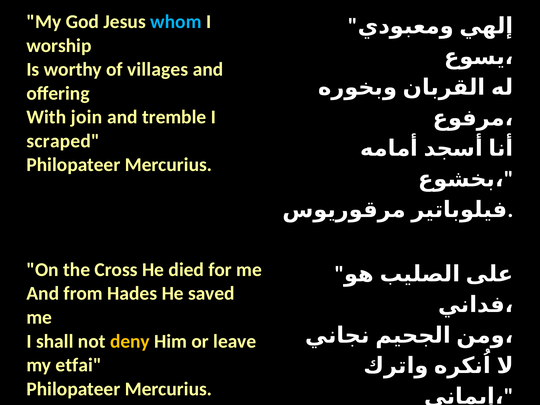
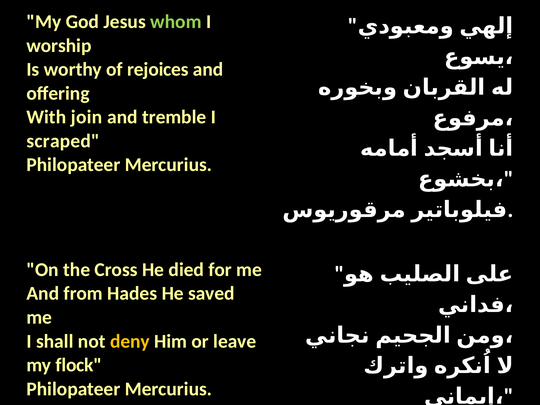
whom colour: light blue -> light green
villages: villages -> rejoices
etfai: etfai -> flock
